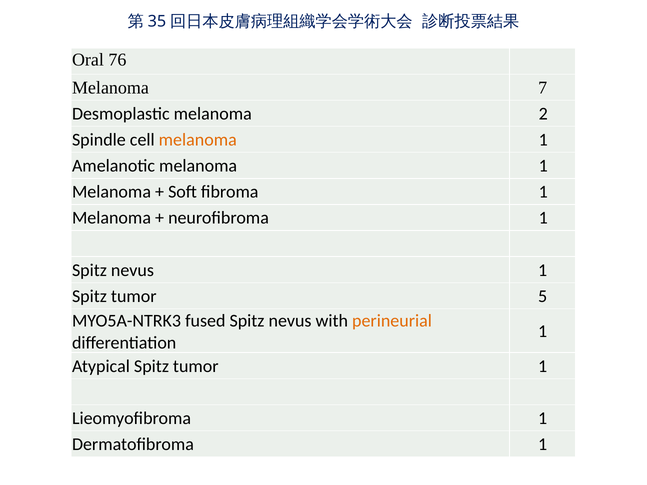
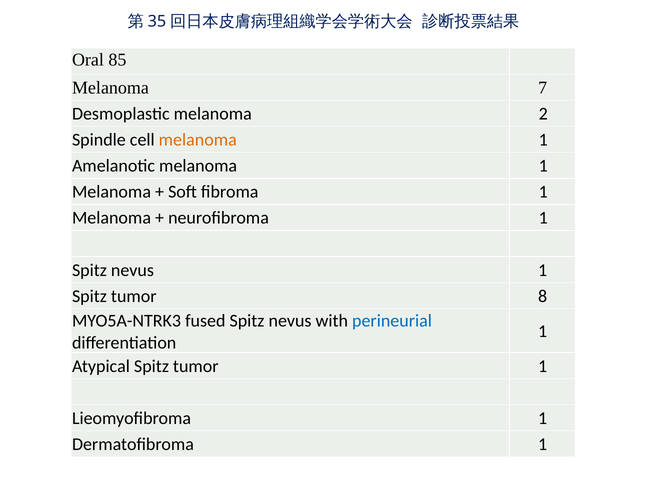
76: 76 -> 85
5: 5 -> 8
perineurial colour: orange -> blue
